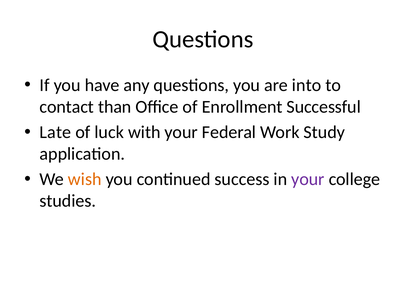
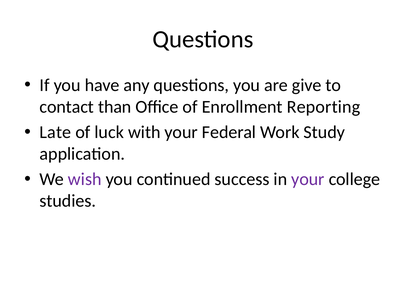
into: into -> give
Successful: Successful -> Reporting
wish colour: orange -> purple
